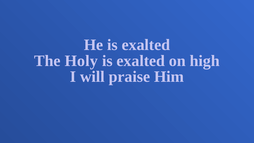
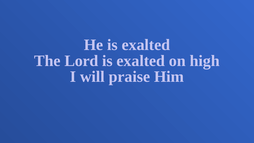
Holy: Holy -> Lord
